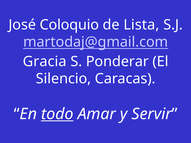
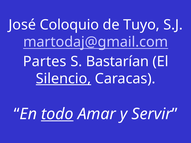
Lista: Lista -> Tuyo
Gracia: Gracia -> Partes
Ponderar: Ponderar -> Bastarían
Silencio underline: none -> present
